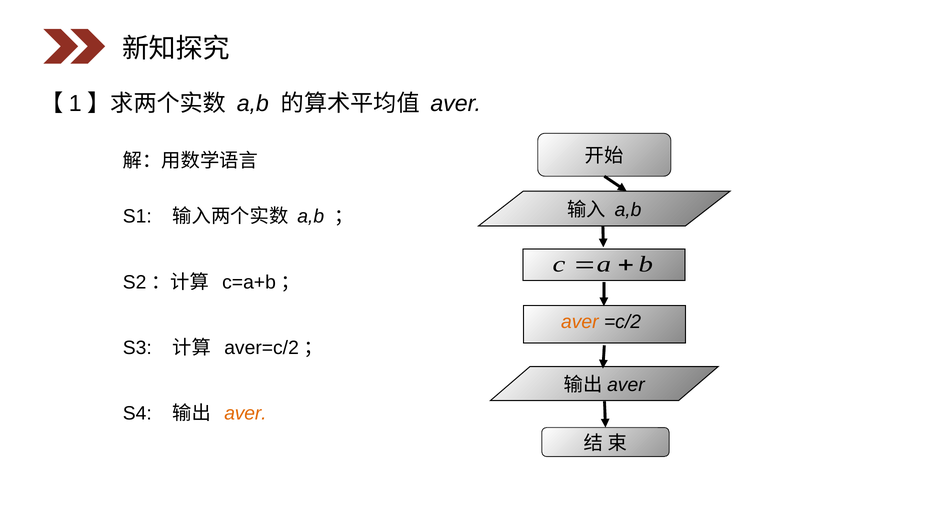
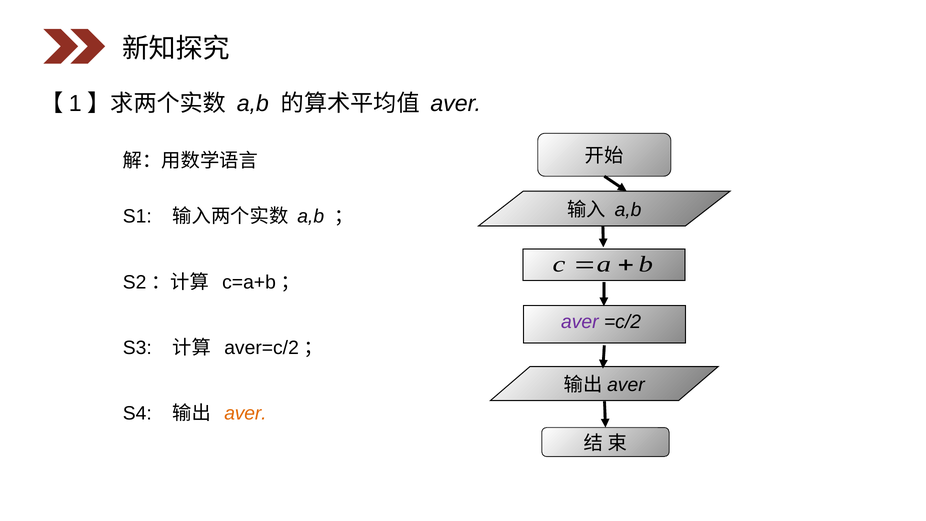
aver at (580, 322) colour: orange -> purple
